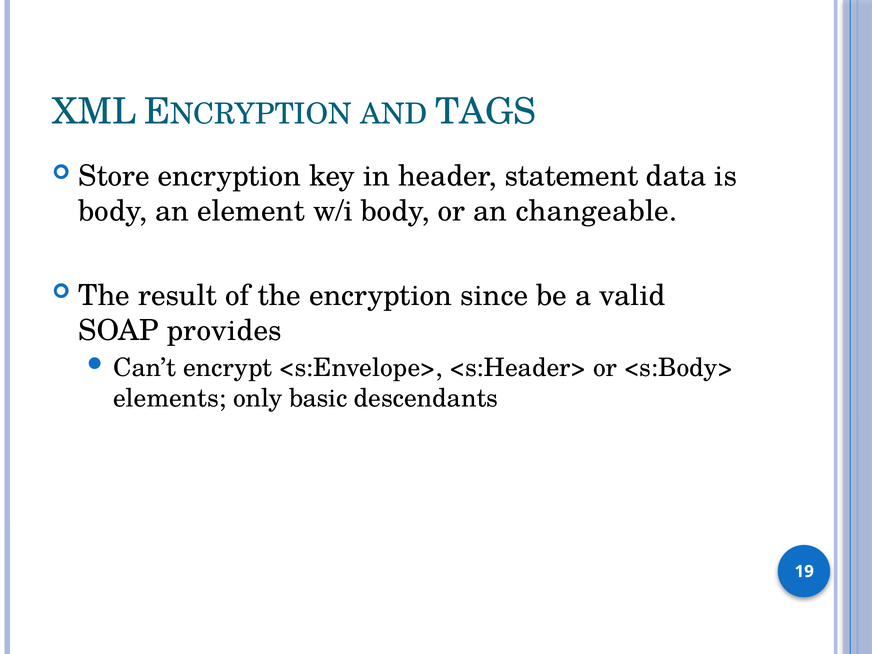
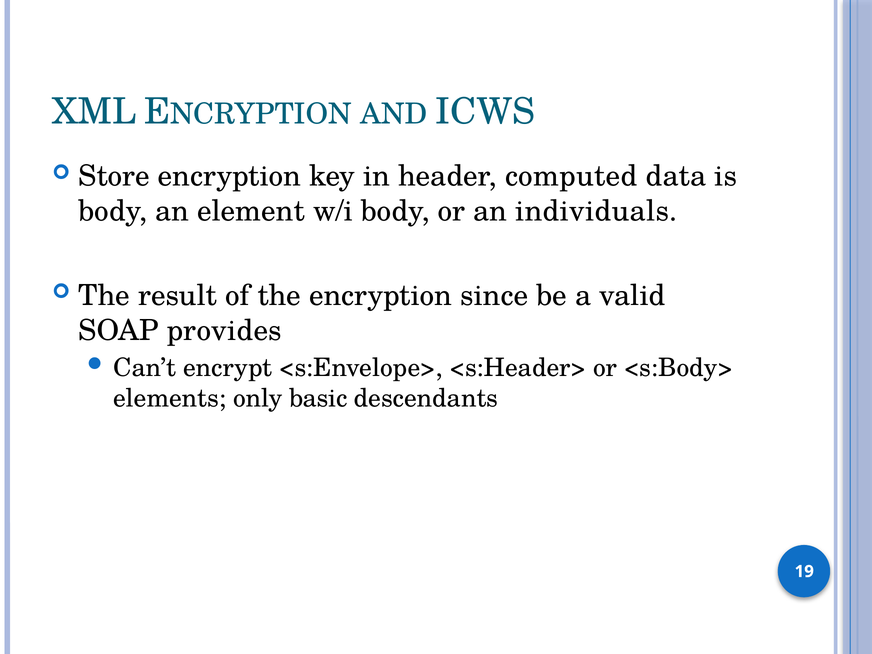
TAGS: TAGS -> ICWS
statement: statement -> computed
changeable: changeable -> individuals
